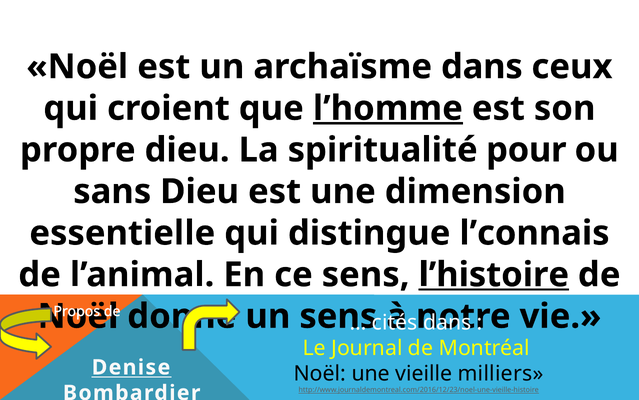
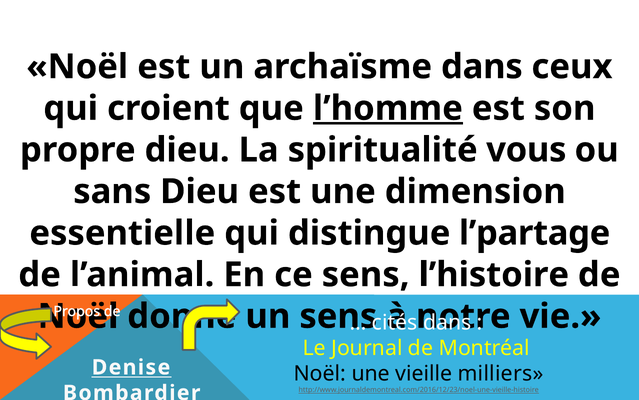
pour: pour -> vous
l’connais: l’connais -> l’partage
l’histoire underline: present -> none
